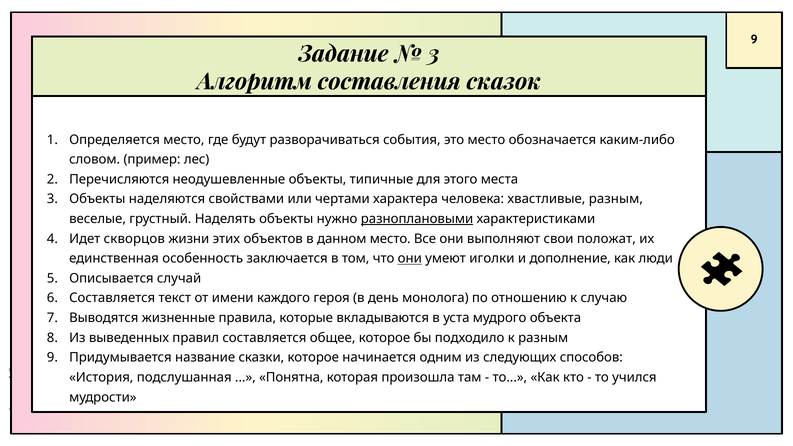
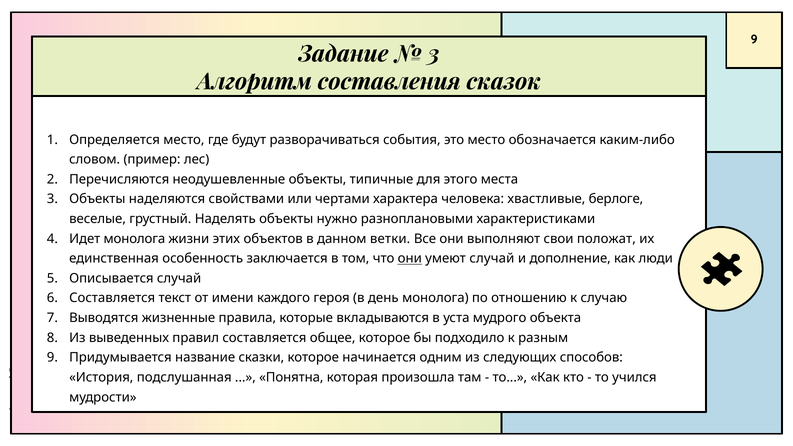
хвастливые разным: разным -> берлоге
разноплановыми underline: present -> none
Идет скворцов: скворцов -> монолога
данном место: место -> ветки
умеют иголки: иголки -> случай
